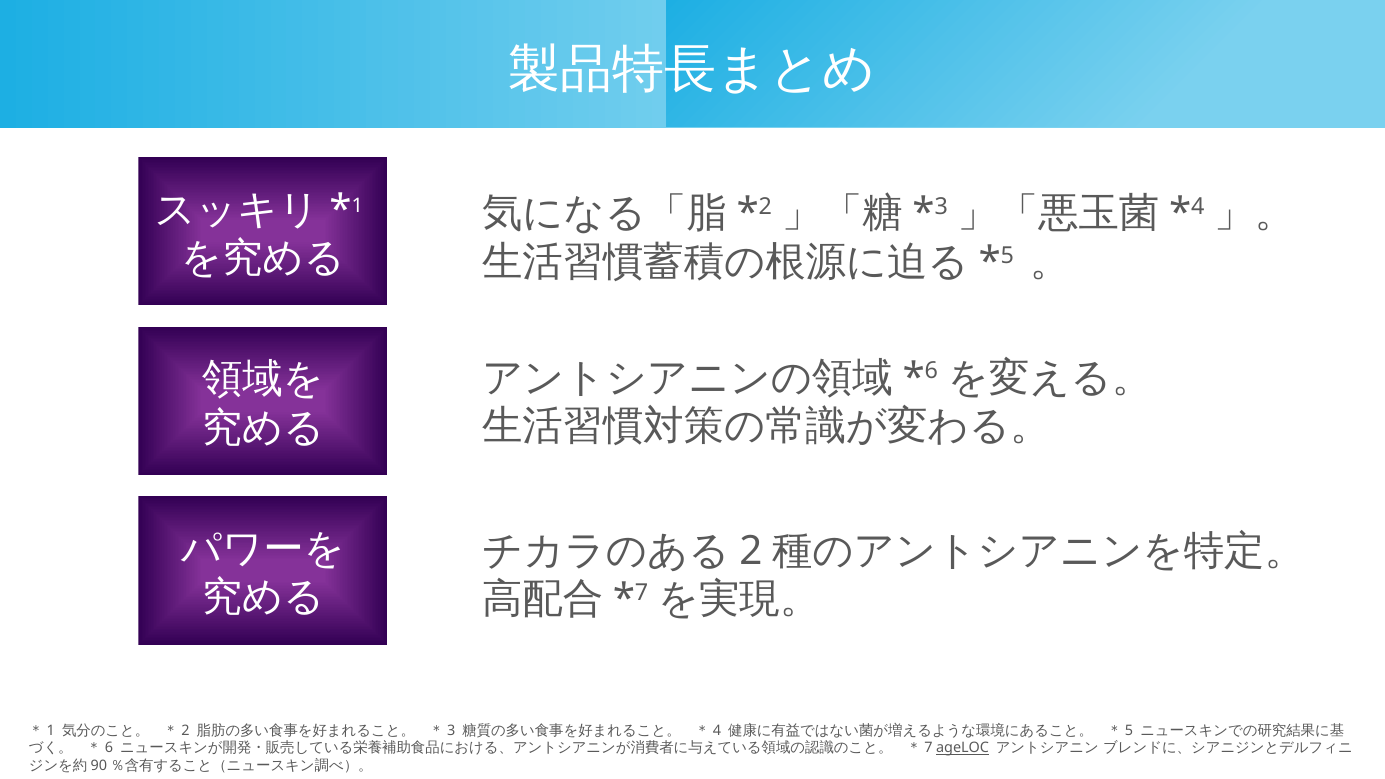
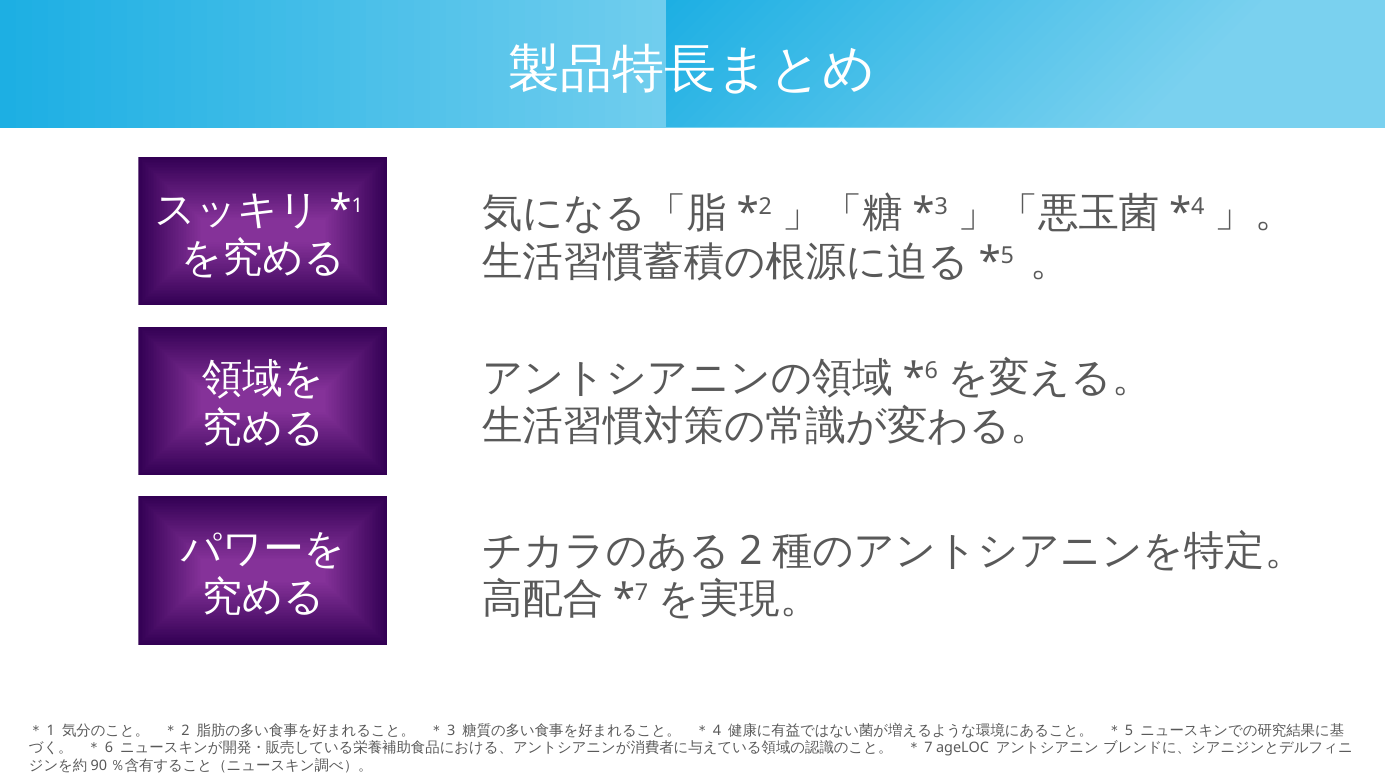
ageLOC underline: present -> none
